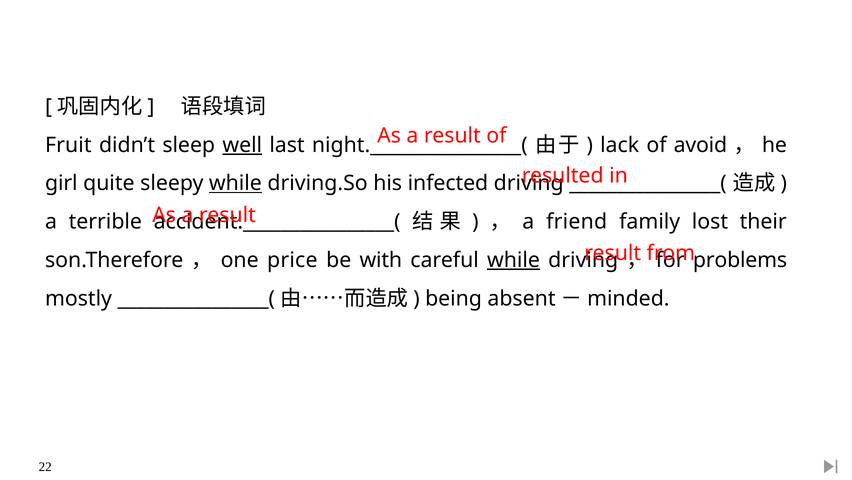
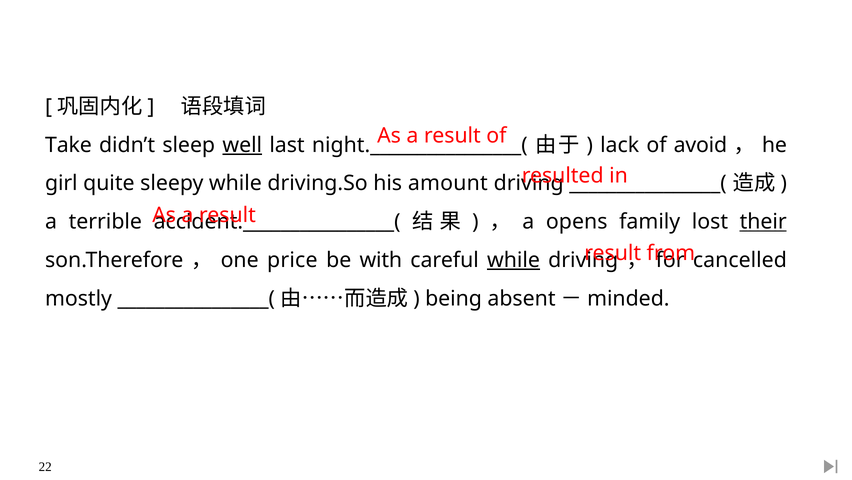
Fruit: Fruit -> Take
while at (235, 183) underline: present -> none
infected: infected -> amount
friend: friend -> opens
their underline: none -> present
problems: problems -> cancelled
